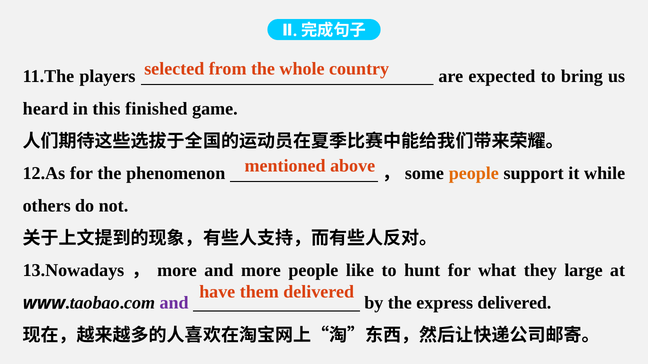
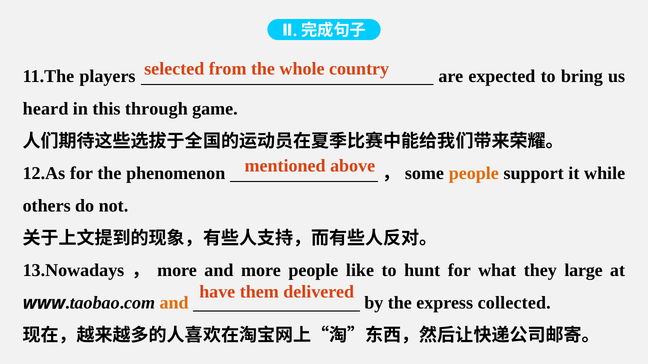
finished: finished -> through
and at (174, 303) colour: purple -> orange
express delivered: delivered -> collected
